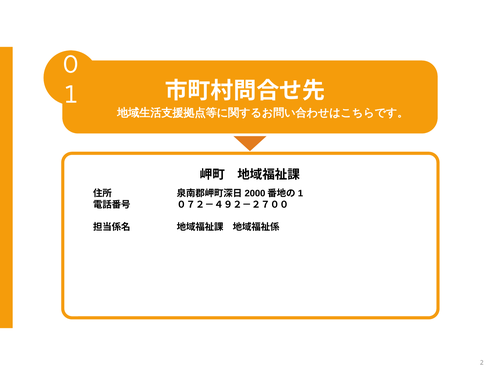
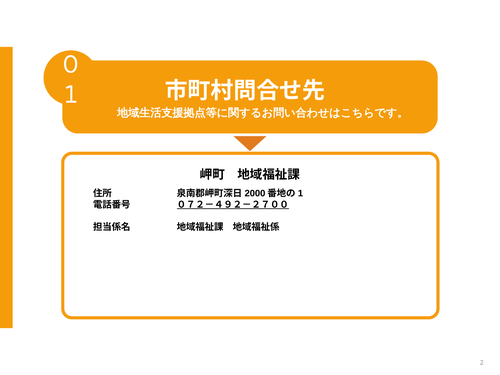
０７２－４９２－２７００ underline: none -> present
